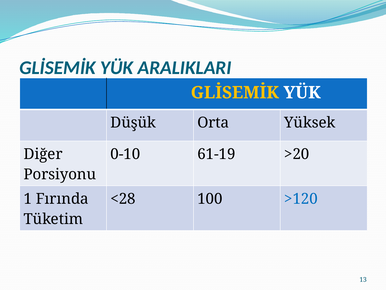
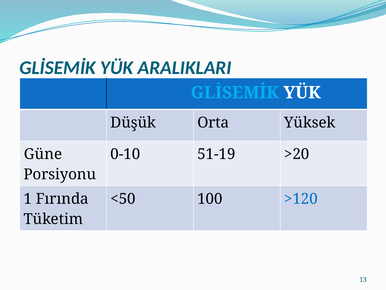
GLİSEMİK at (235, 92) colour: yellow -> light blue
Diğer: Diğer -> Güne
61-19: 61-19 -> 51-19
<28: <28 -> <50
